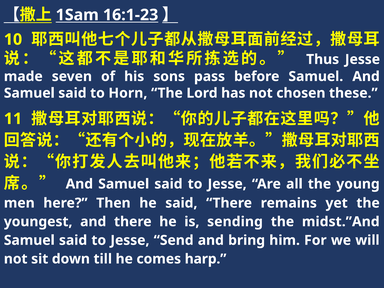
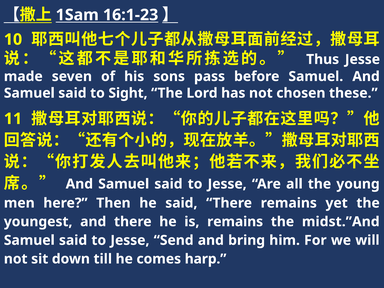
Horn: Horn -> Sight
is sending: sending -> remains
